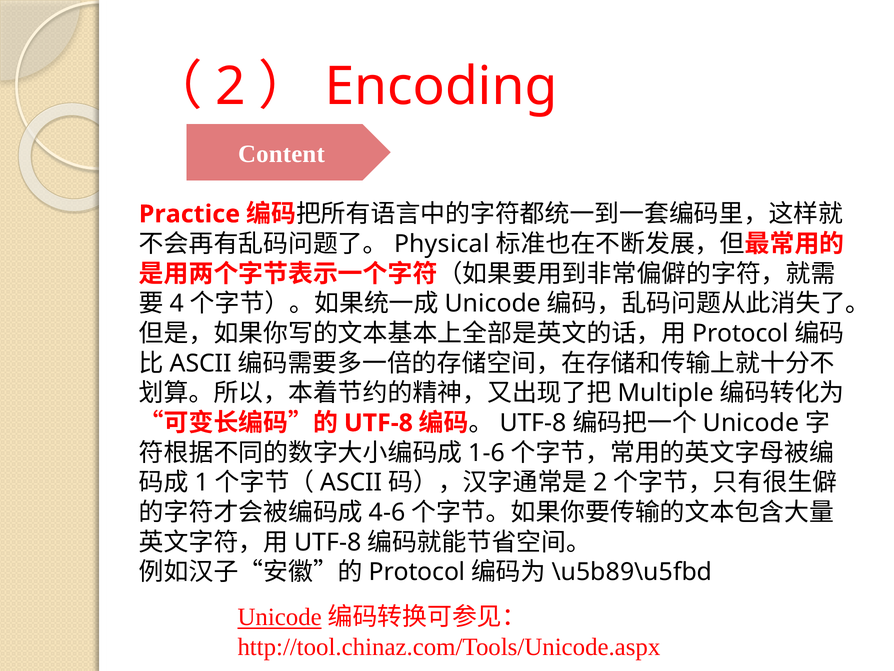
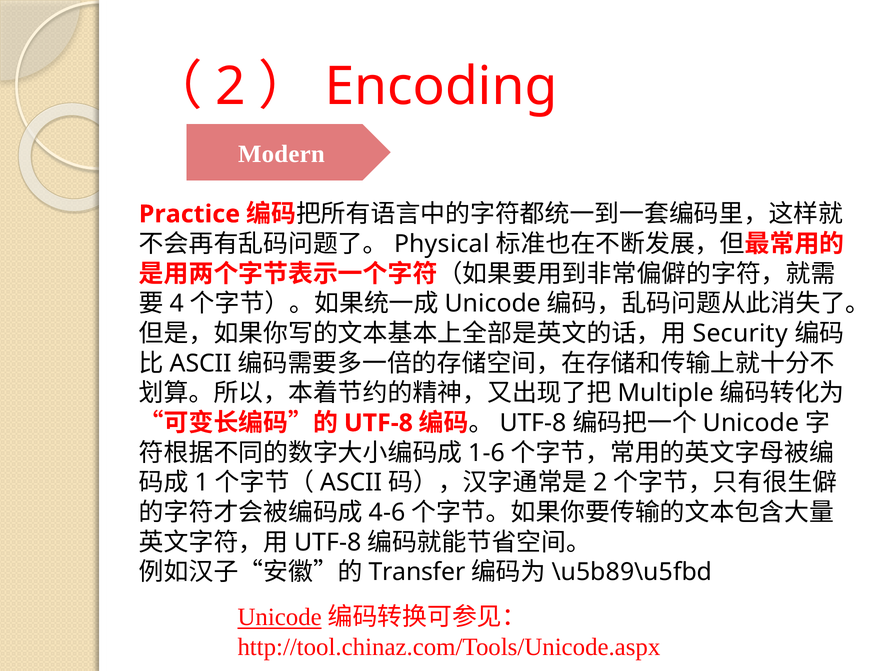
Content: Content -> Modern
Protocol at (741, 333): Protocol -> Security
Protocol at (417, 572): Protocol -> Transfer
